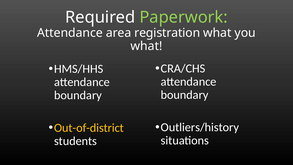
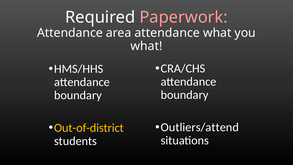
Paperwork colour: light green -> pink
area registration: registration -> attendance
Outliers/history: Outliers/history -> Outliers/attend
